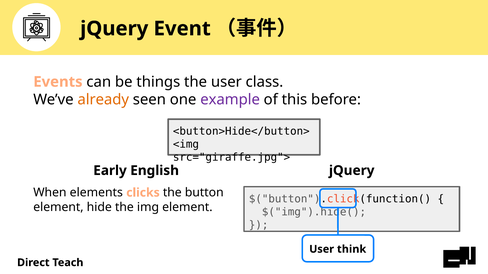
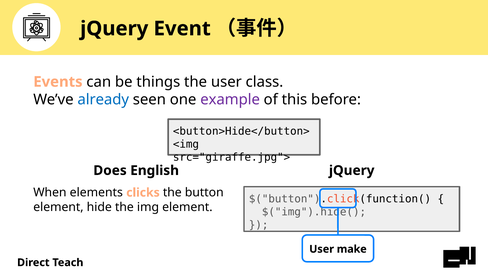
already colour: orange -> blue
Early: Early -> Does
think: think -> make
